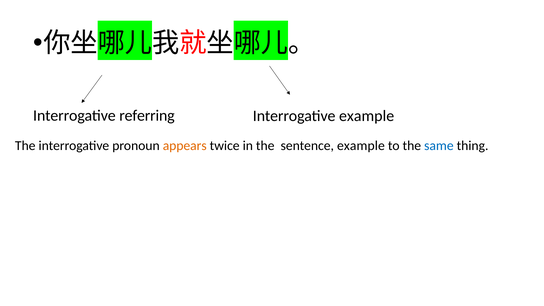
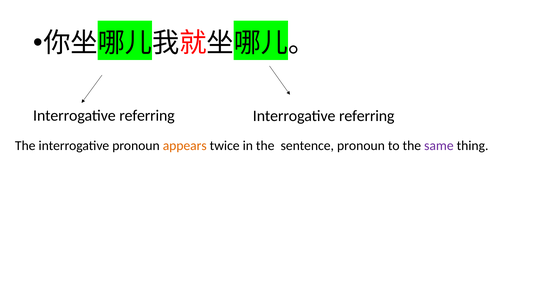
example at (367, 116): example -> referring
sentence example: example -> pronoun
same colour: blue -> purple
